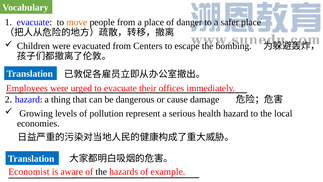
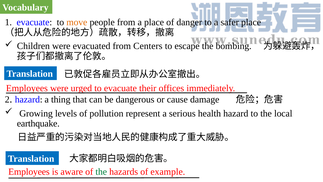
economies: economies -> earthquake
Economist at (29, 171): Economist -> Employees
the at (101, 171) colour: black -> green
